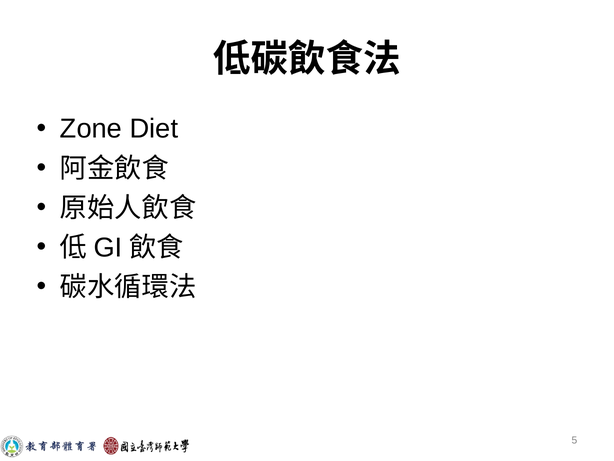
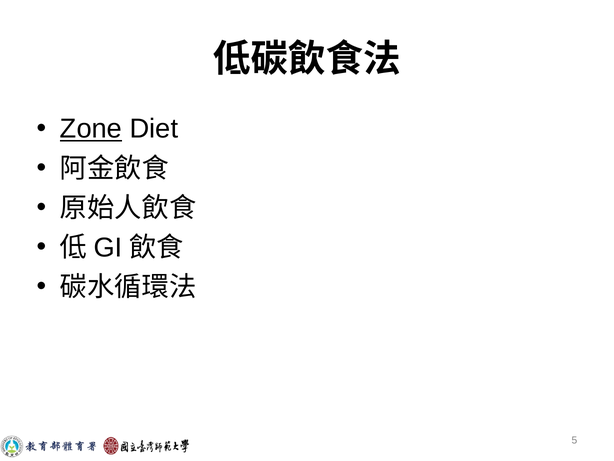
Zone underline: none -> present
